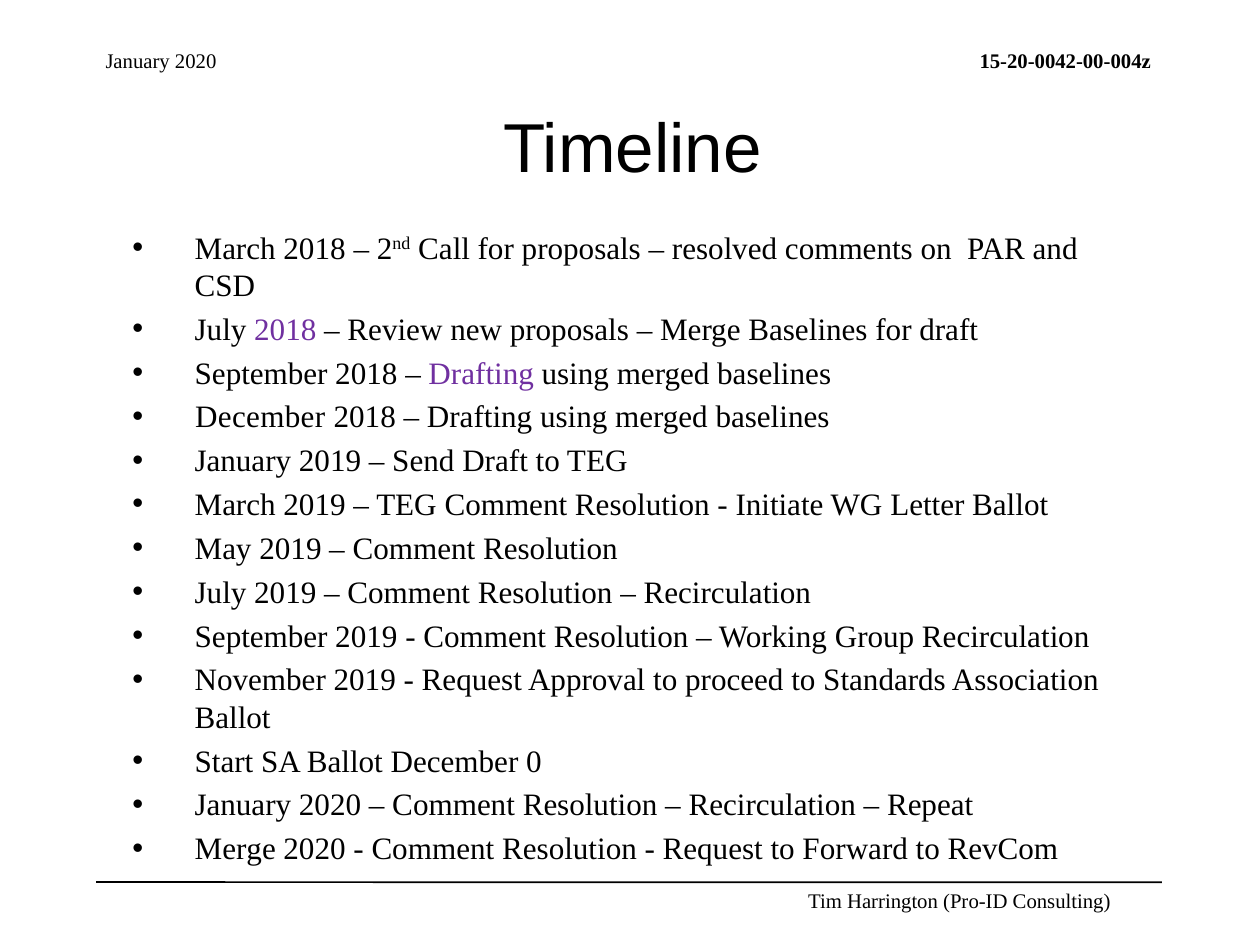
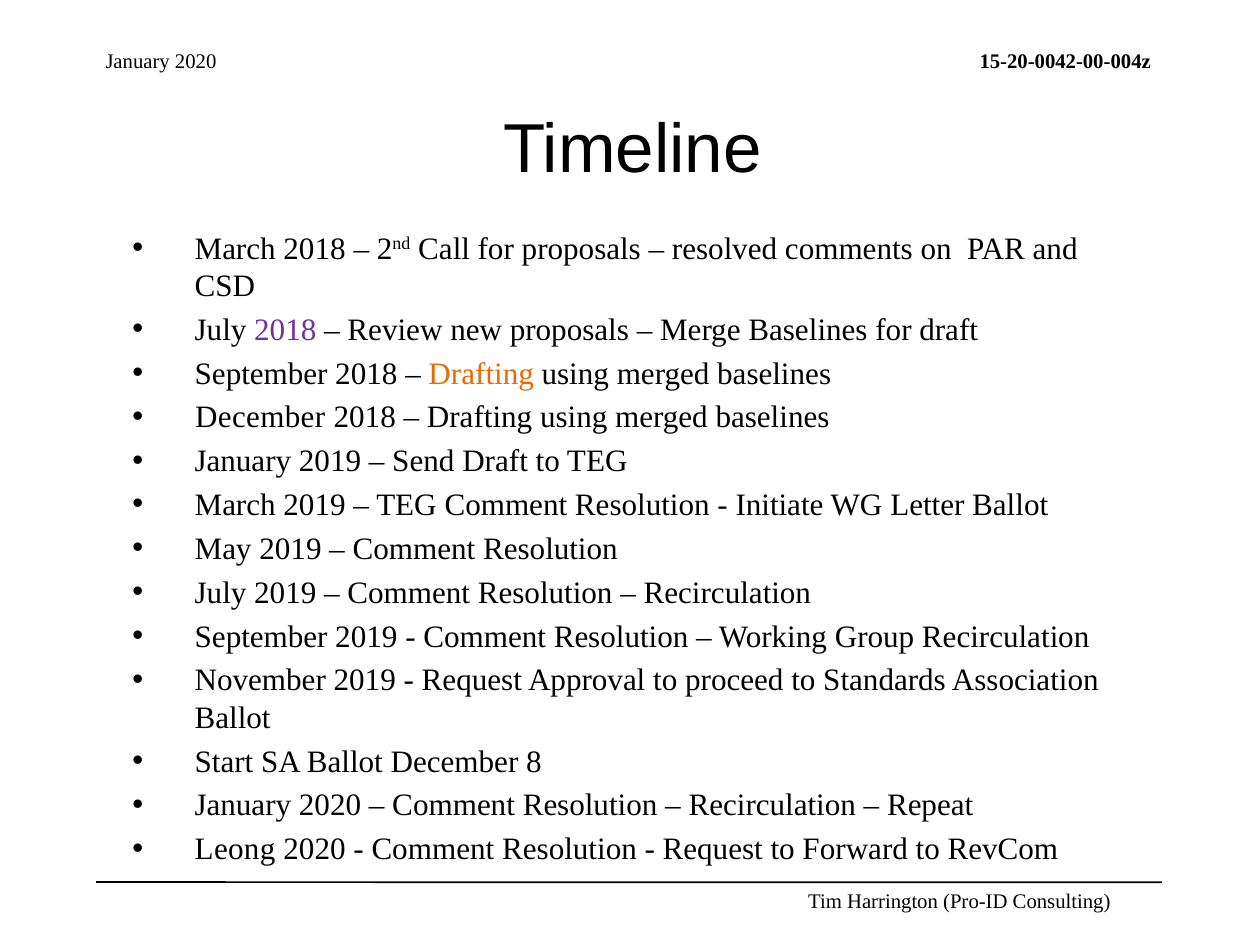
Drafting at (481, 374) colour: purple -> orange
0: 0 -> 8
Merge at (235, 849): Merge -> Leong
